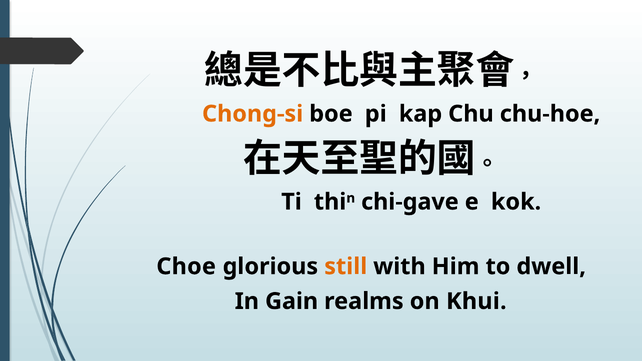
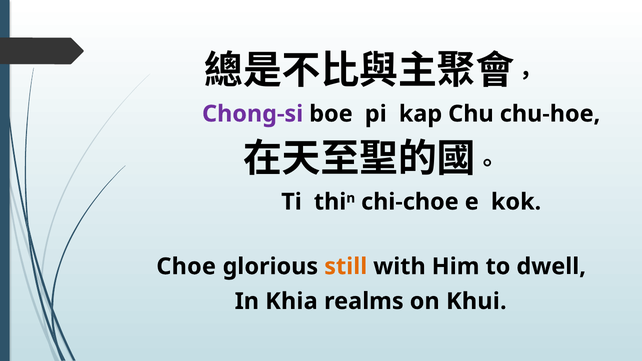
Chong-si colour: orange -> purple
chi-gave: chi-gave -> chi-choe
Gain: Gain -> Khia
